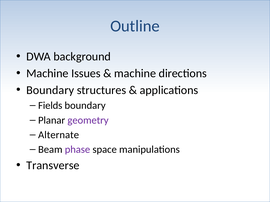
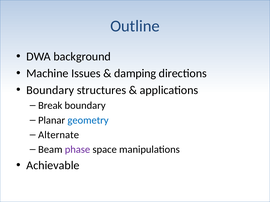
machine at (135, 73): machine -> damping
Fields: Fields -> Break
geometry colour: purple -> blue
Transverse: Transverse -> Achievable
